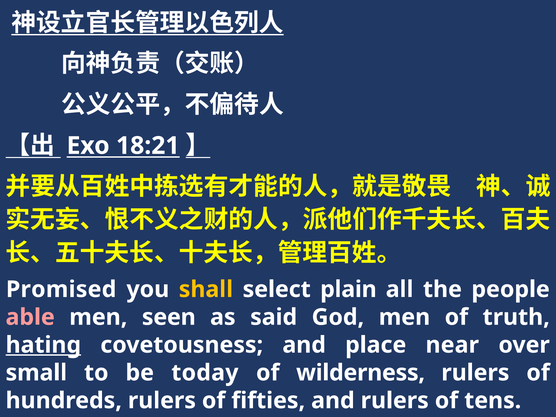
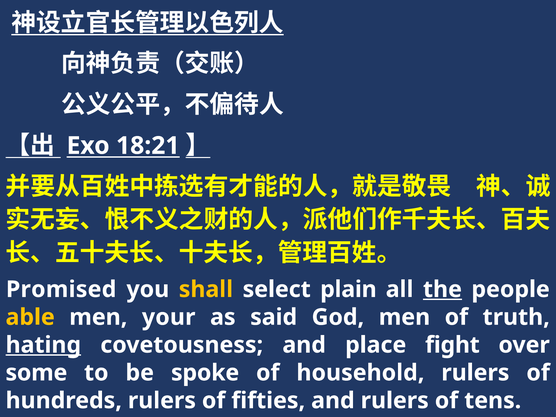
the underline: none -> present
able colour: pink -> yellow
seen: seen -> your
near: near -> fight
small: small -> some
today: today -> spoke
wilderness: wilderness -> household
